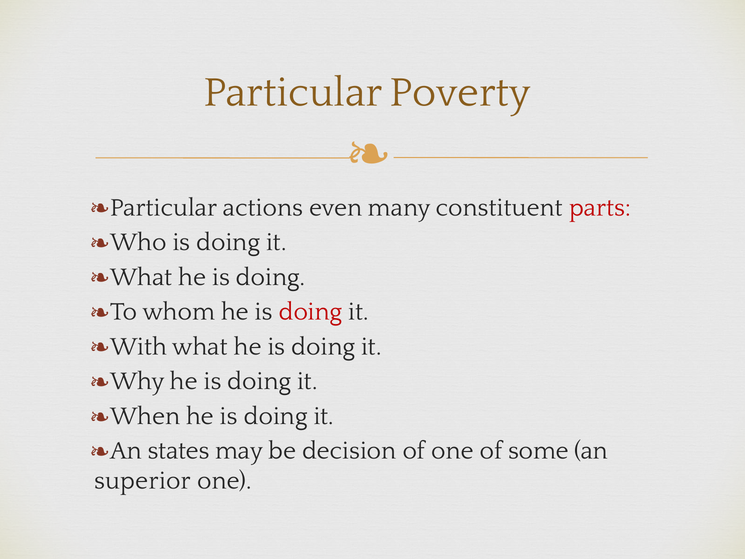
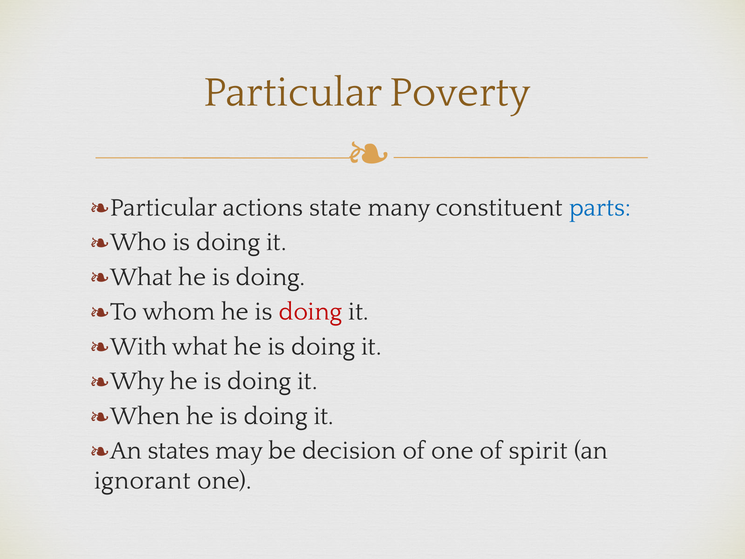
even: even -> state
parts colour: red -> blue
some: some -> spirit
superior: superior -> ignorant
